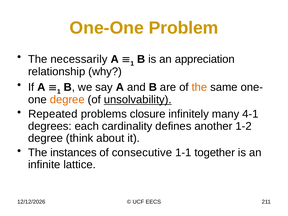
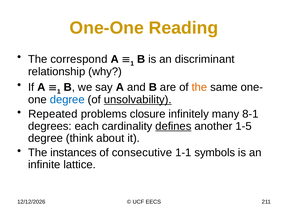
Problem: Problem -> Reading
necessarily: necessarily -> correspond
appreciation: appreciation -> discriminant
degree at (67, 100) colour: orange -> blue
4-1: 4-1 -> 8-1
defines underline: none -> present
1-2: 1-2 -> 1-5
together: together -> symbols
